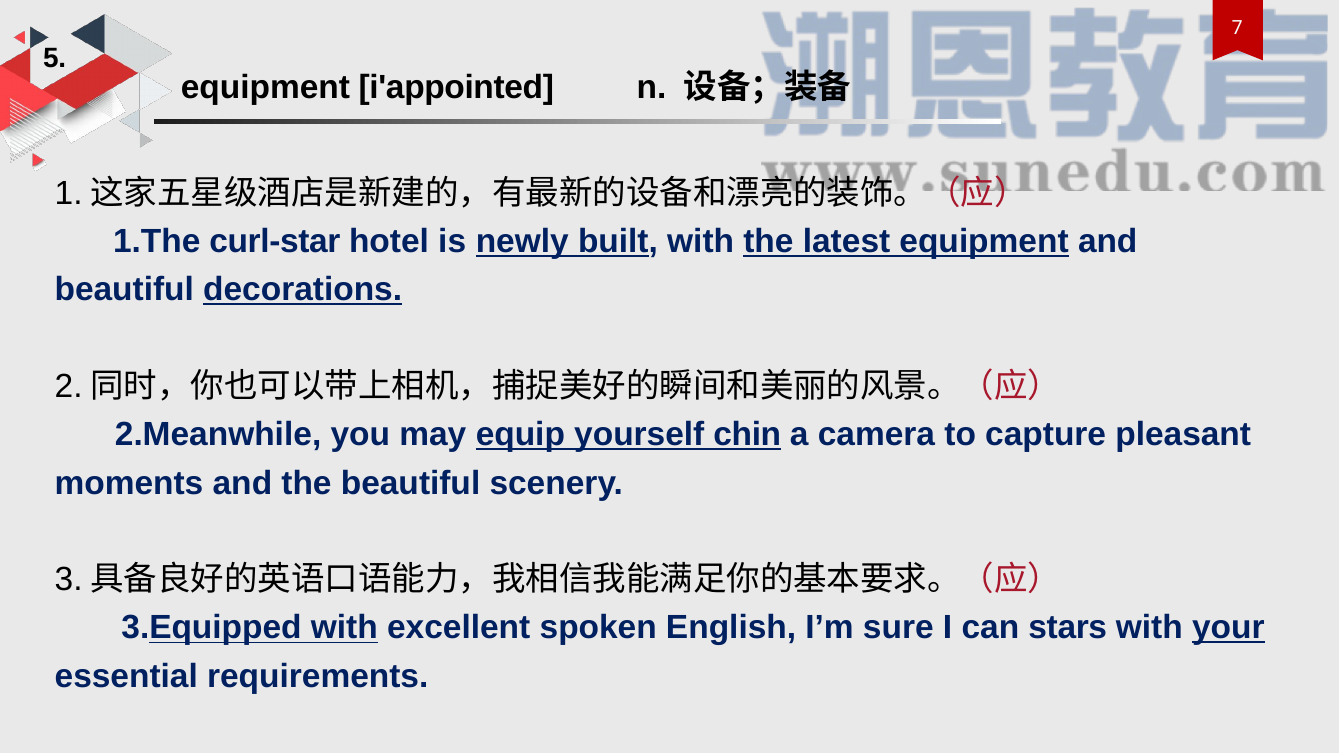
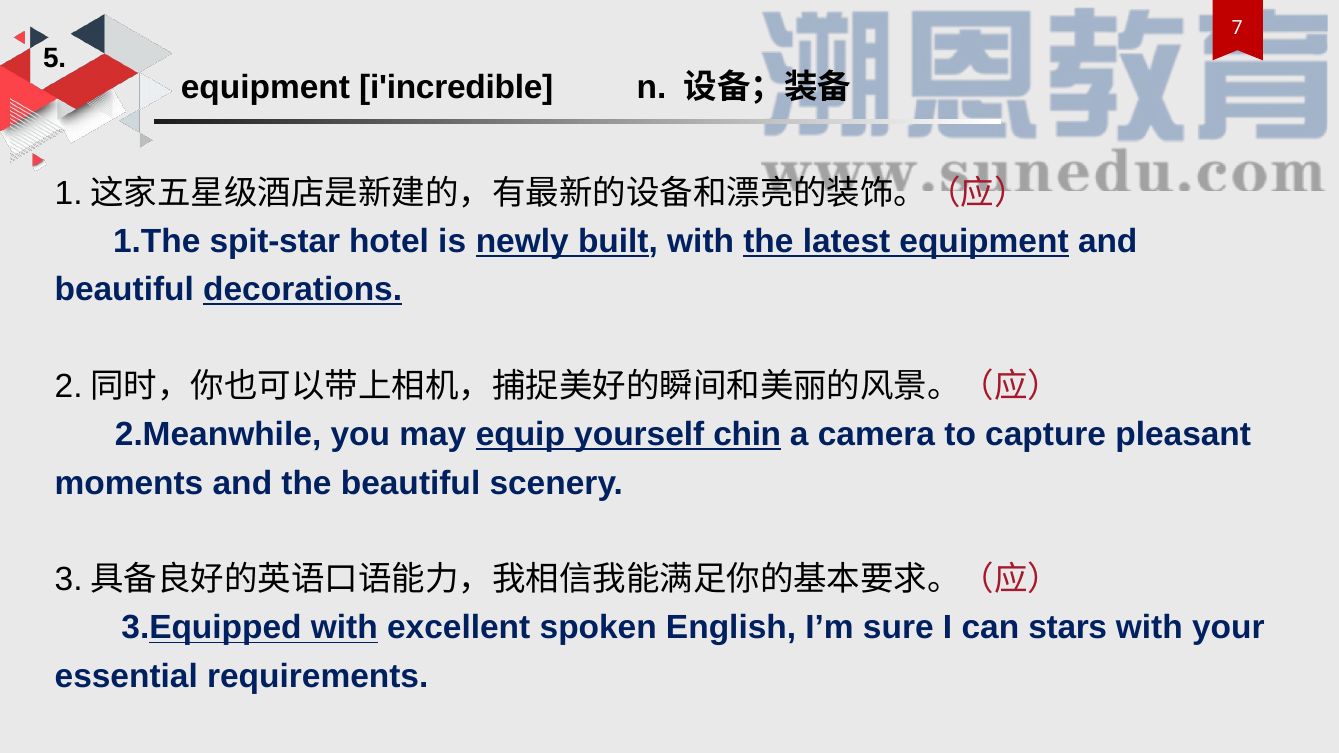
i'appointed: i'appointed -> i'incredible
curl-star: curl-star -> spit-star
your underline: present -> none
